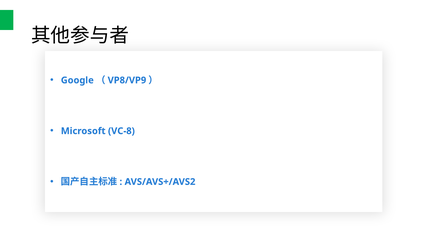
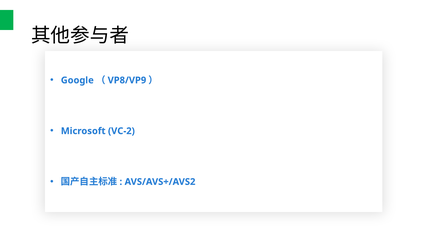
VC-8: VC-8 -> VC-2
